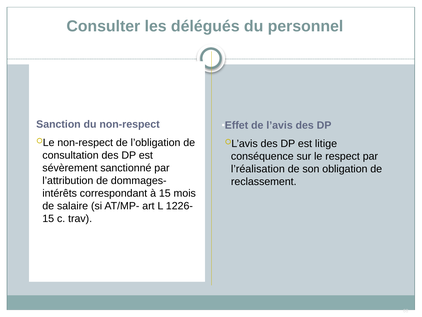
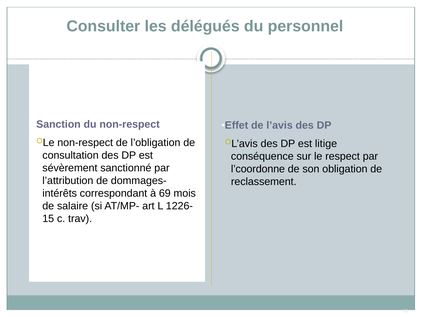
l’réalisation: l’réalisation -> l’coordonne
à 15: 15 -> 69
